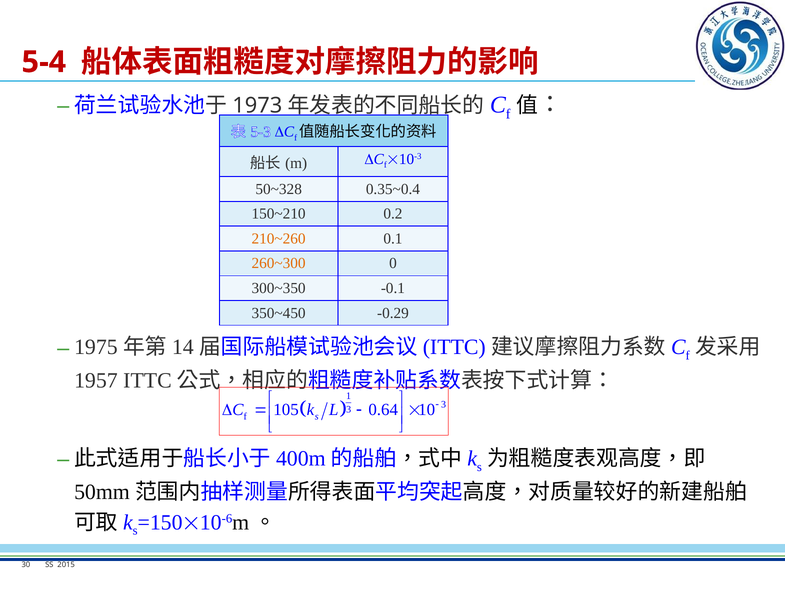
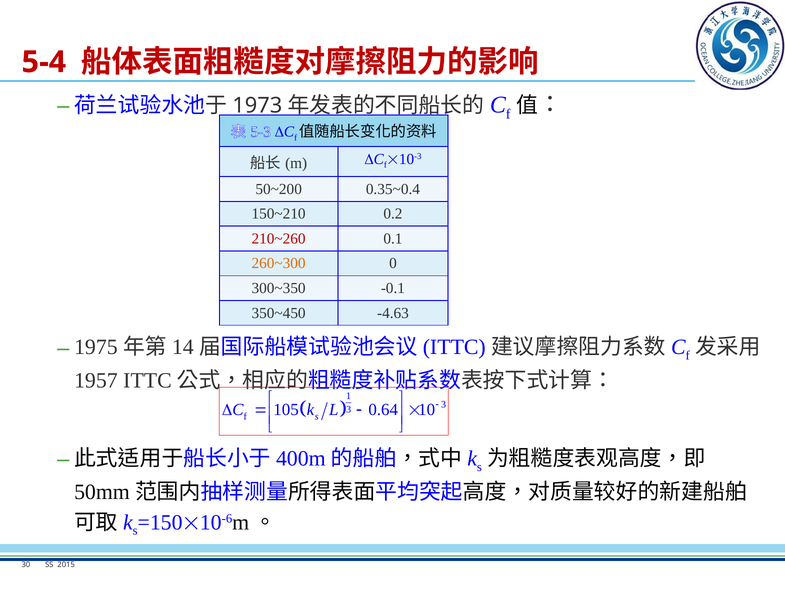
50~328: 50~328 -> 50~200
210~260 colour: orange -> red
-0.29: -0.29 -> -4.63
